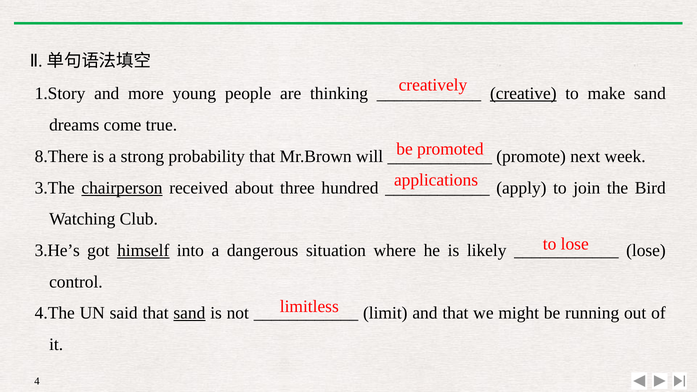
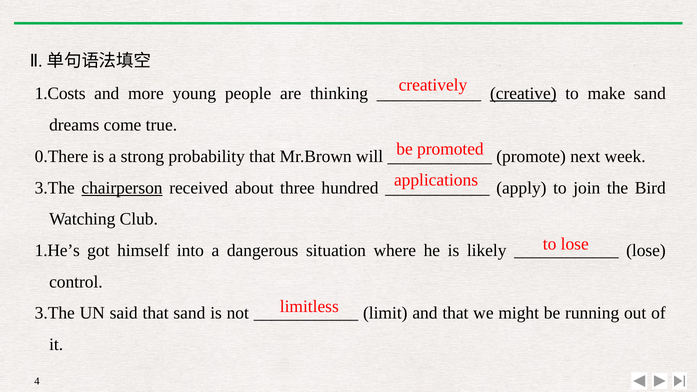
1.Story: 1.Story -> 1.Costs
8.There: 8.There -> 0.There
3.He’s: 3.He’s -> 1.He’s
himself underline: present -> none
4.The at (55, 313): 4.The -> 3.The
sand at (189, 313) underline: present -> none
